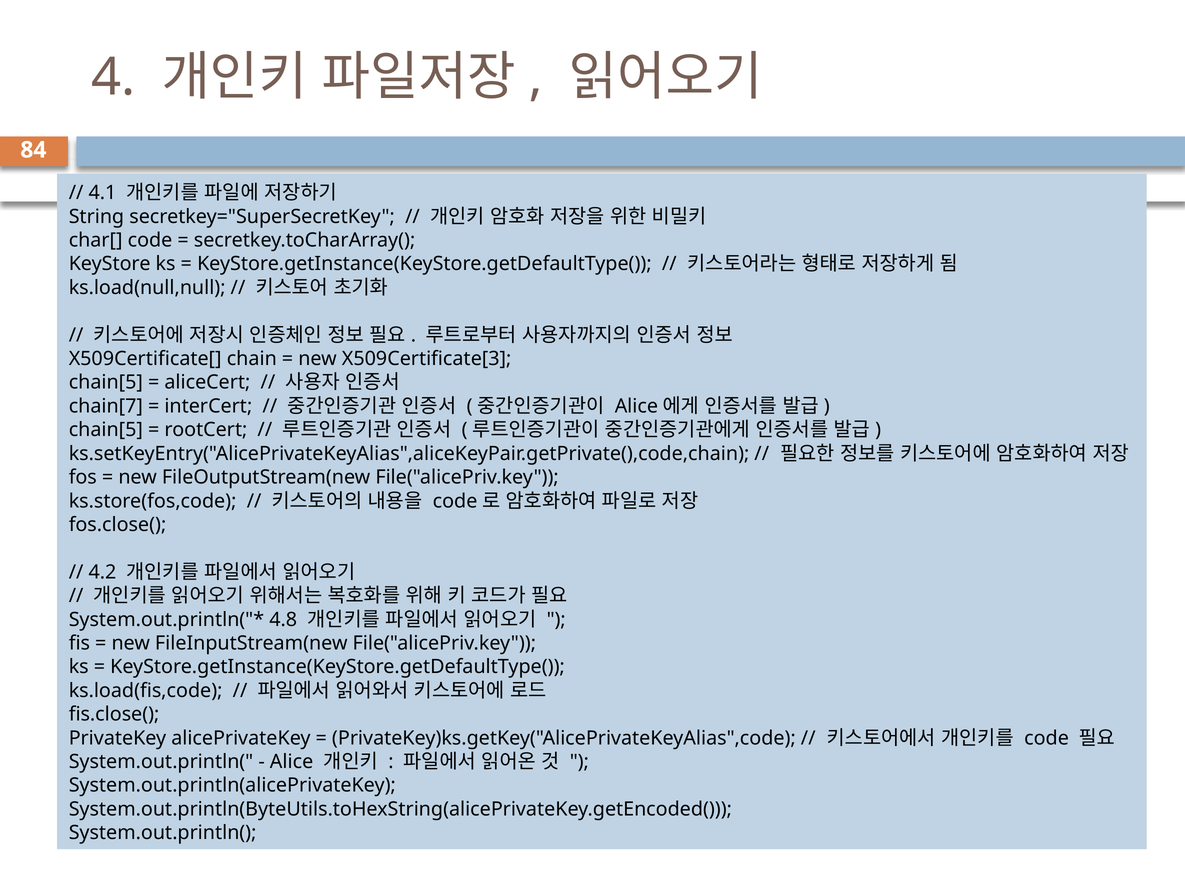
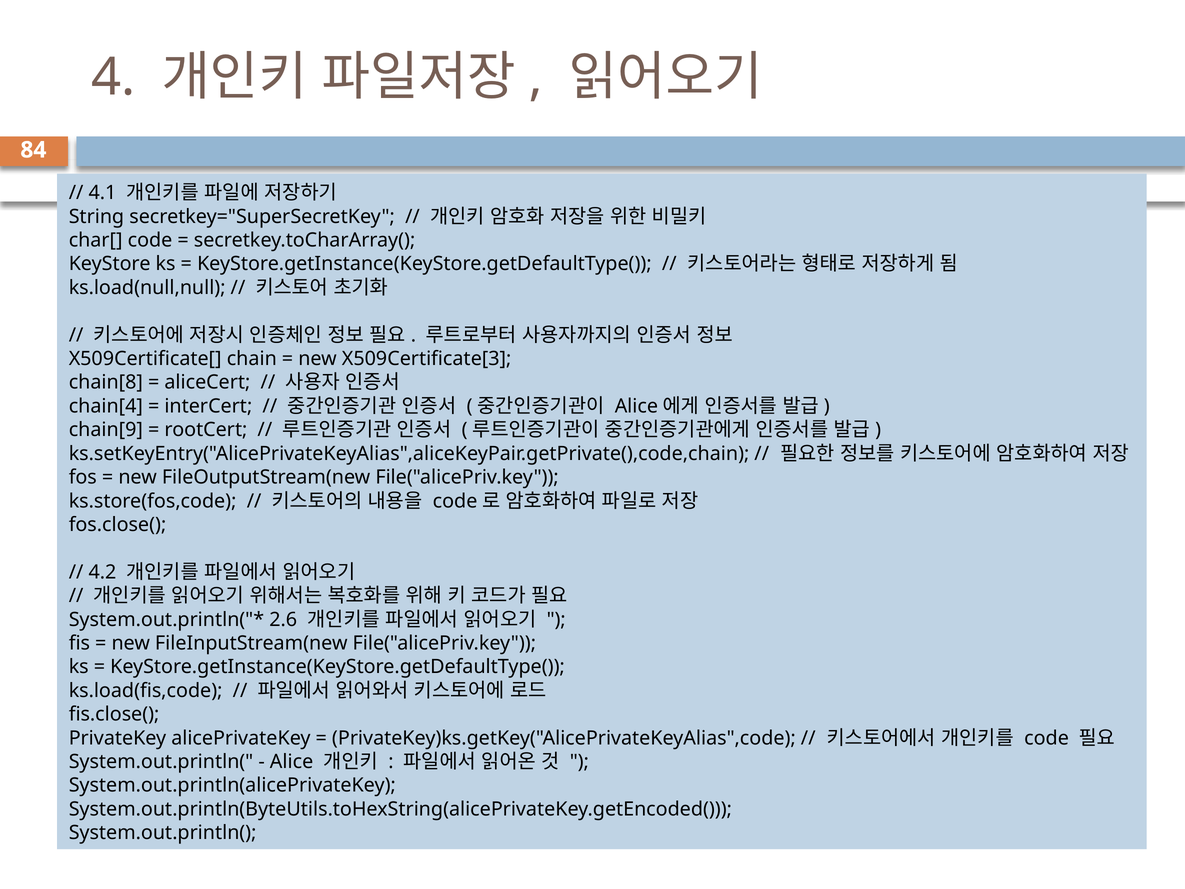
chain[5 at (106, 382): chain[5 -> chain[8
chain[7: chain[7 -> chain[4
chain[5 at (106, 430): chain[5 -> chain[9
4.8: 4.8 -> 2.6
